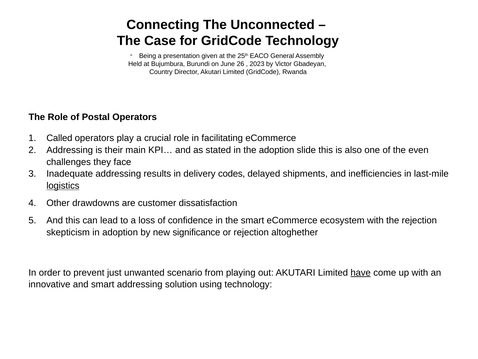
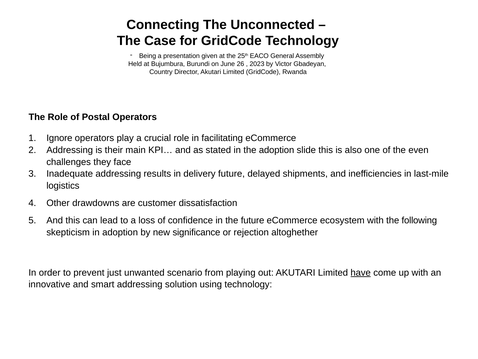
Called: Called -> Ignore
delivery codes: codes -> future
logistics underline: present -> none
the smart: smart -> future
the rejection: rejection -> following
